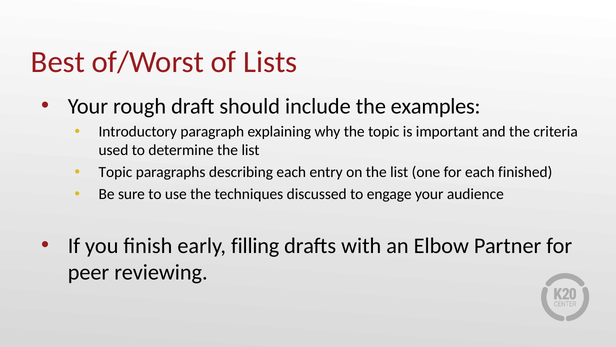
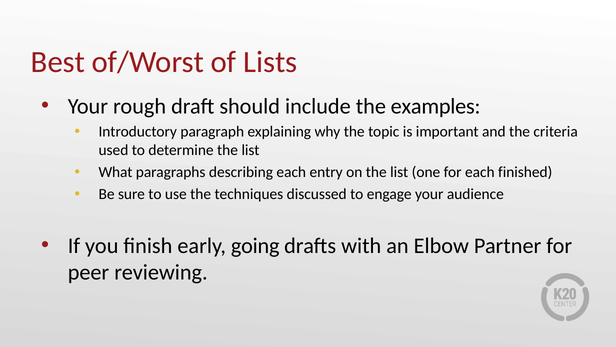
Topic at (115, 172): Topic -> What
filling: filling -> going
